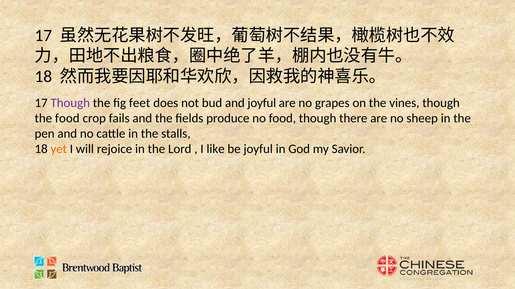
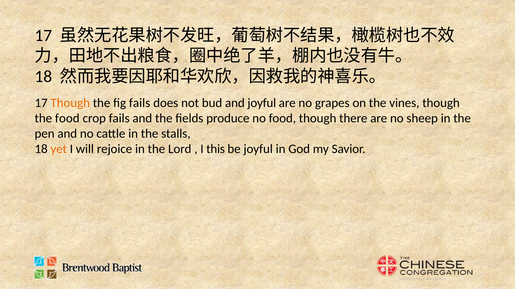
Though at (70, 103) colour: purple -> orange
fig feet: feet -> fails
like: like -> this
